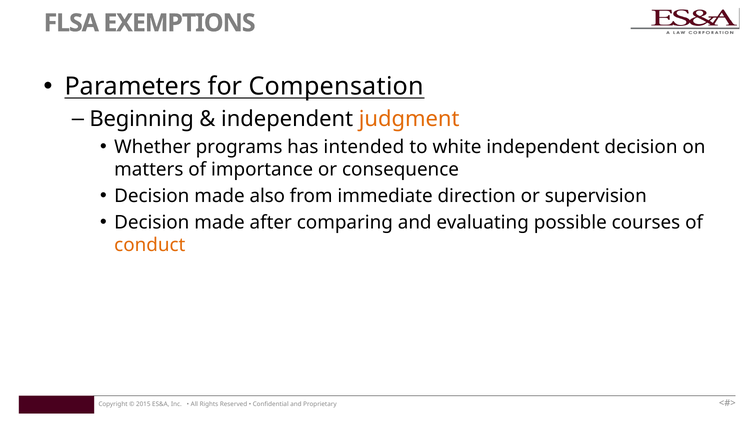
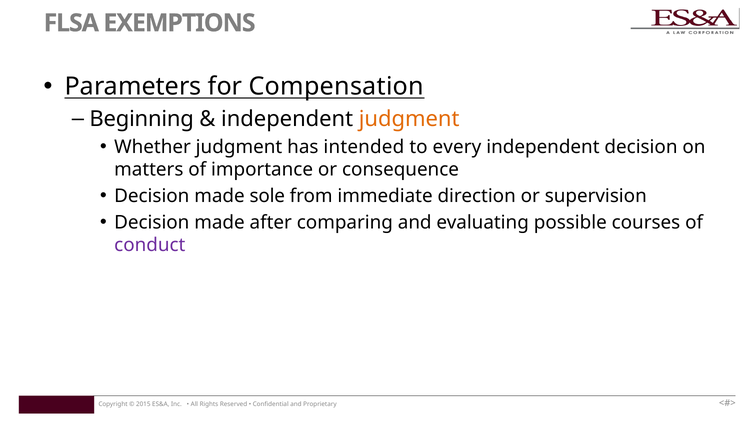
Whether programs: programs -> judgment
white: white -> every
also: also -> sole
conduct colour: orange -> purple
